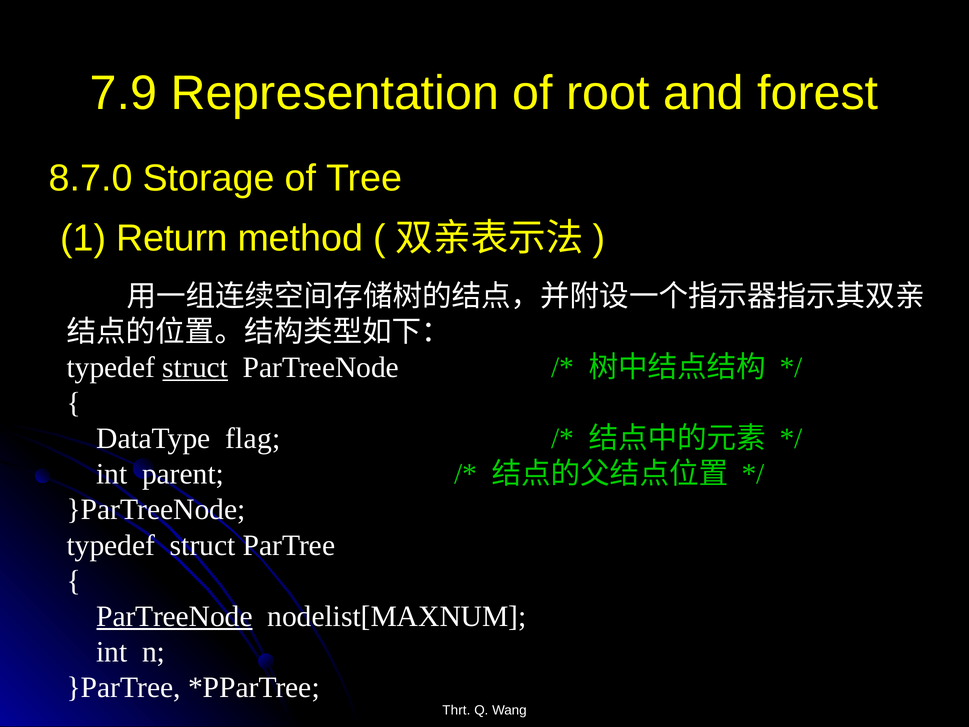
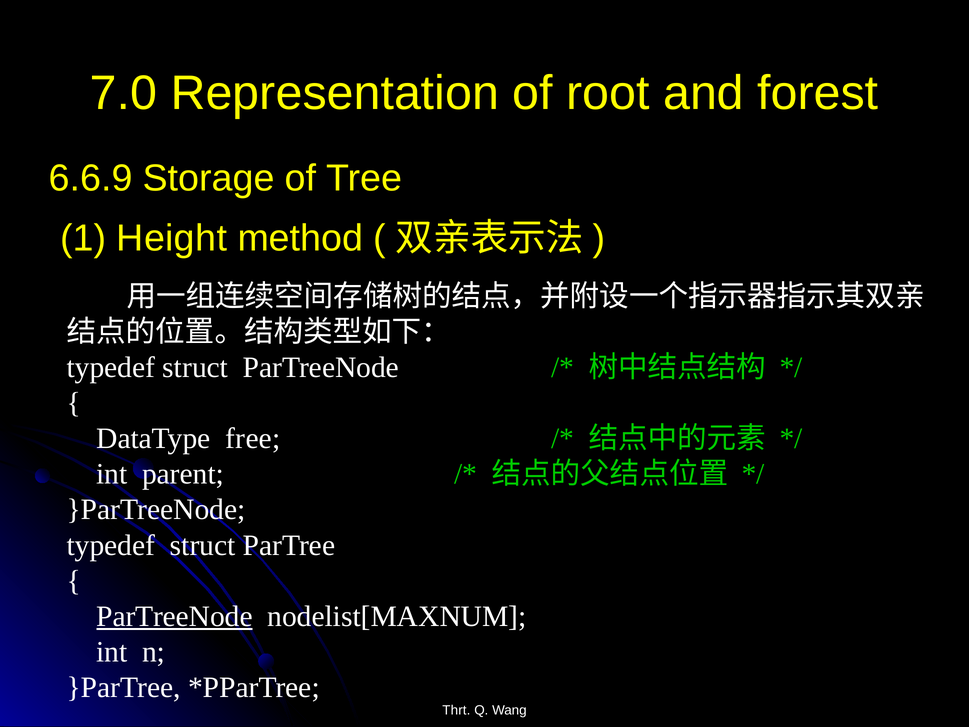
7.9: 7.9 -> 7.0
8.7.0: 8.7.0 -> 6.6.9
Return: Return -> Height
struct at (195, 367) underline: present -> none
flag: flag -> free
